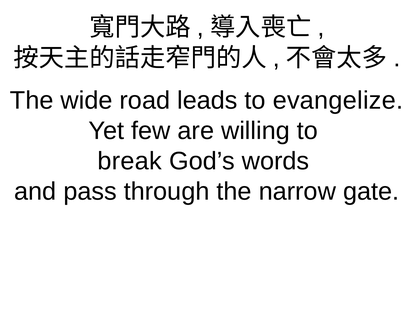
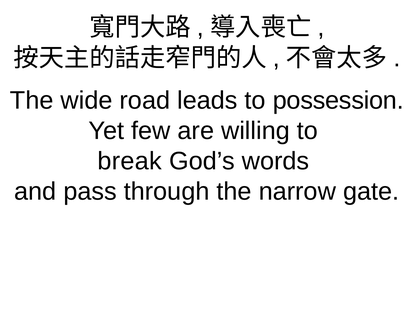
evangelize: evangelize -> possession
